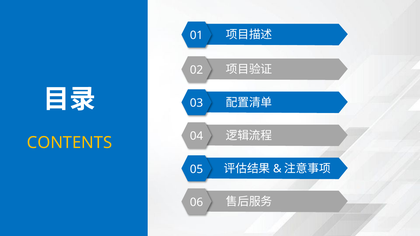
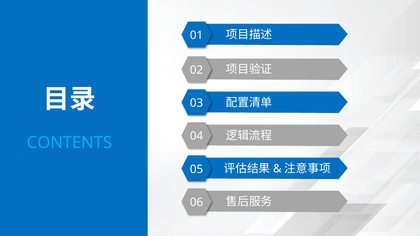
CONTENTS colour: yellow -> light blue
